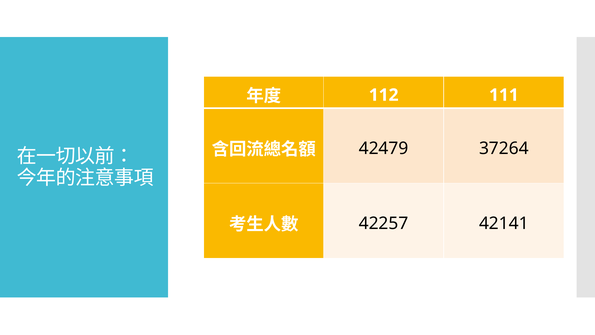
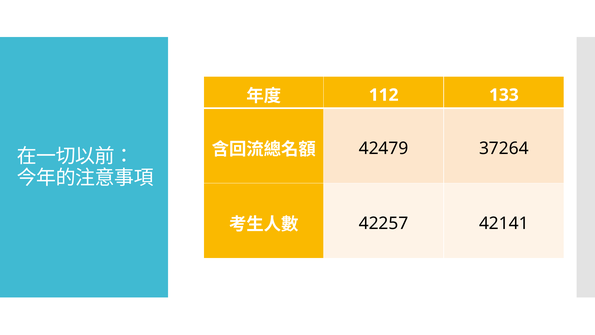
111: 111 -> 133
